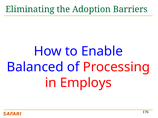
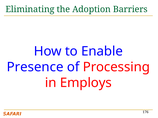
Balanced: Balanced -> Presence
